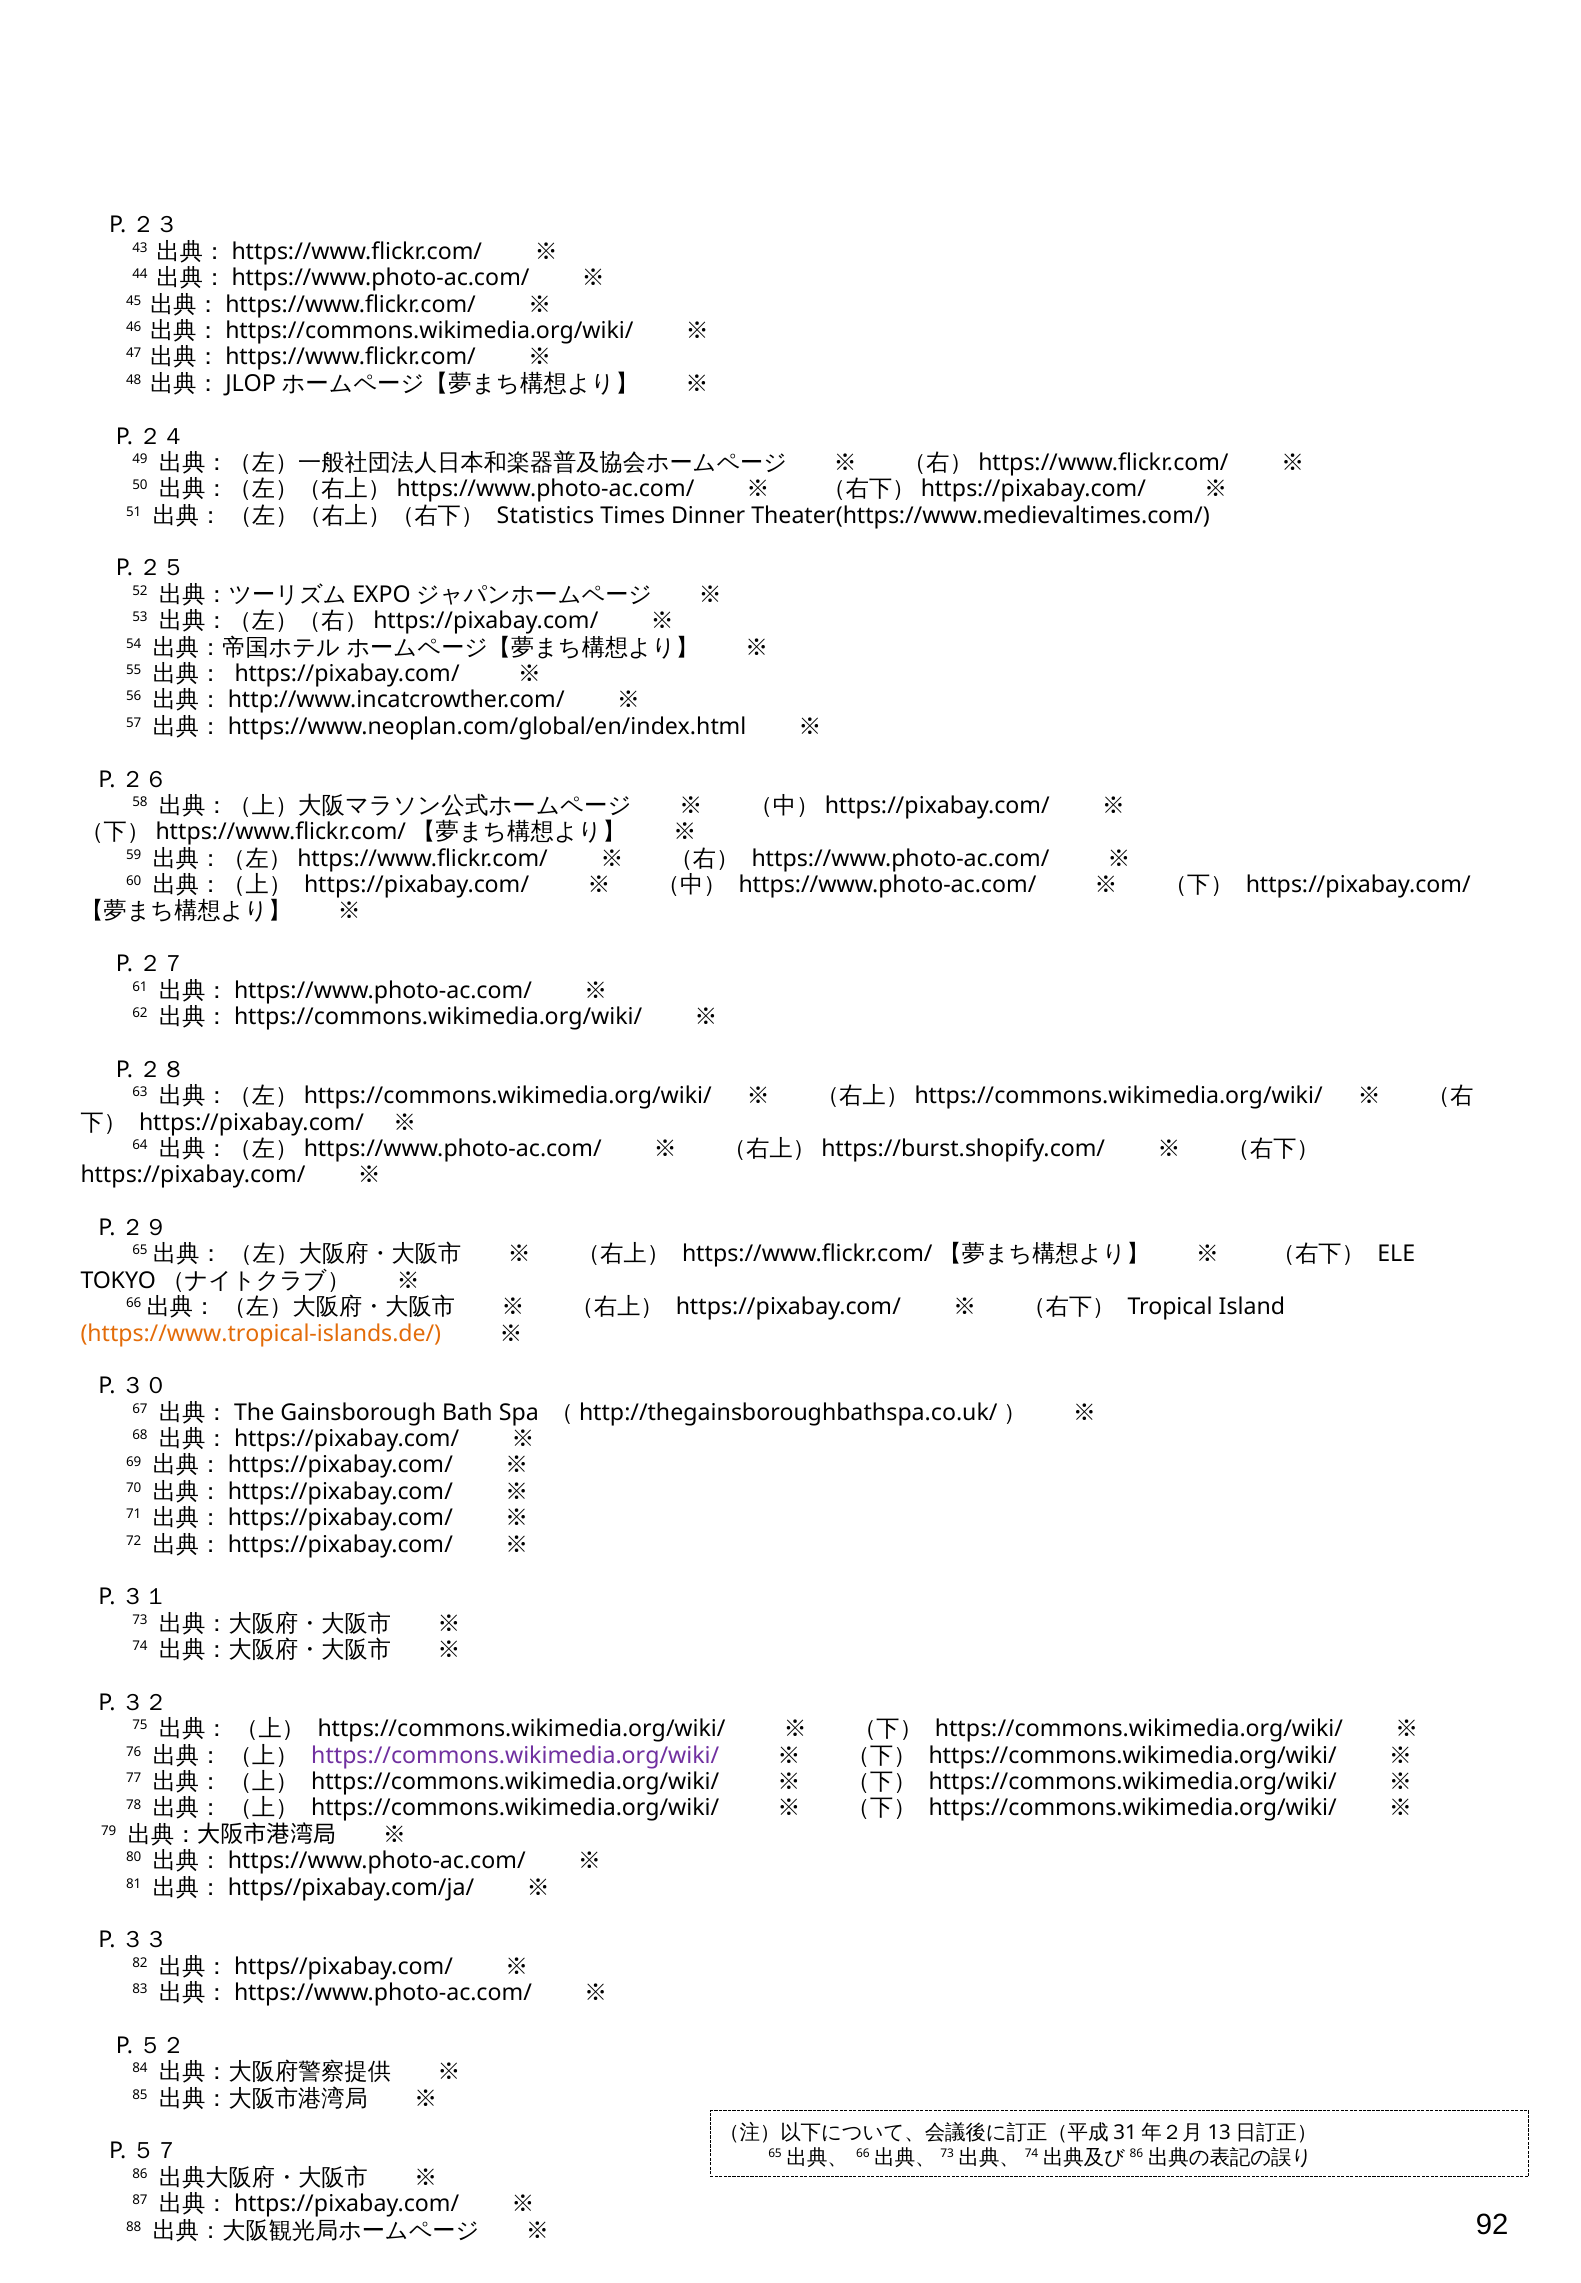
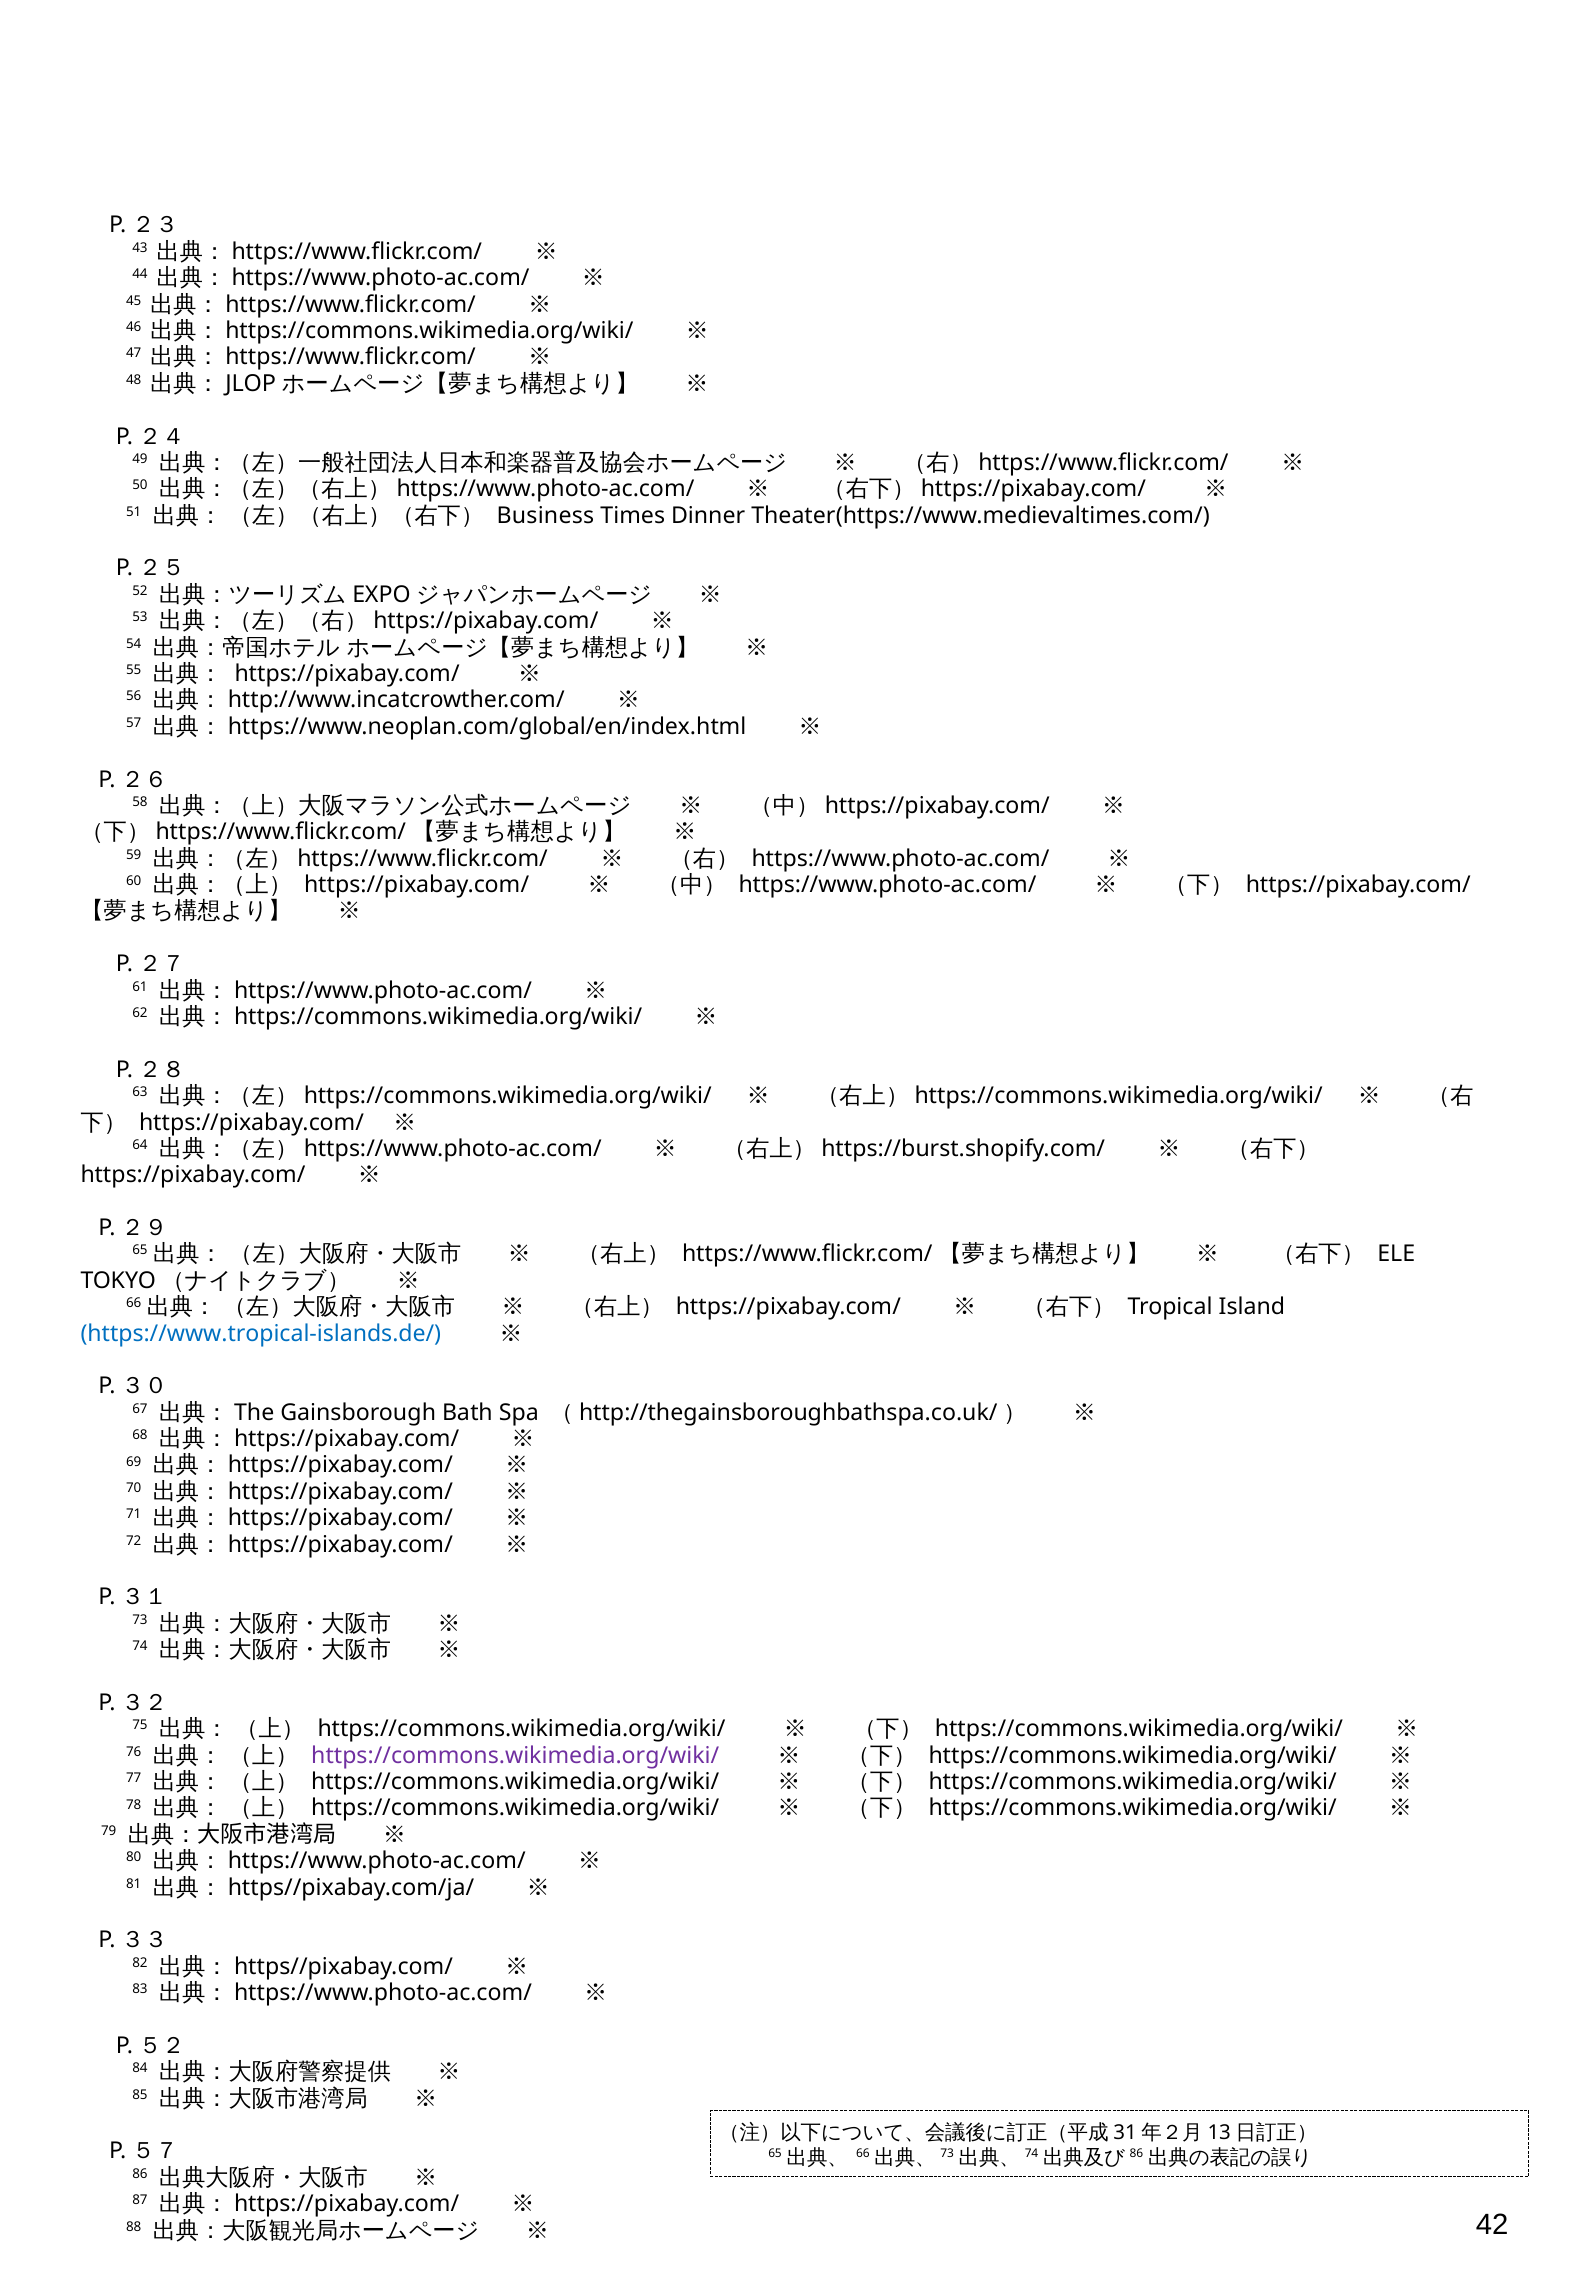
Statistics: Statistics -> Business
https://www.tropical-islands.de/ colour: orange -> blue
92: 92 -> 42
